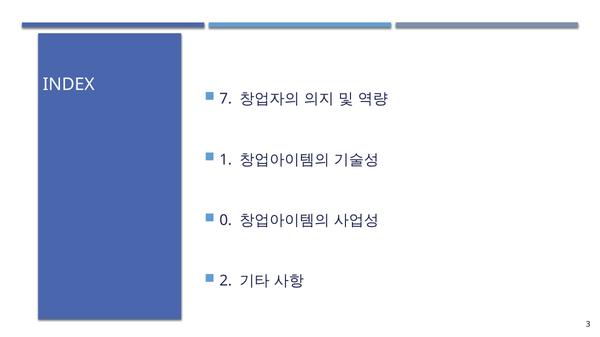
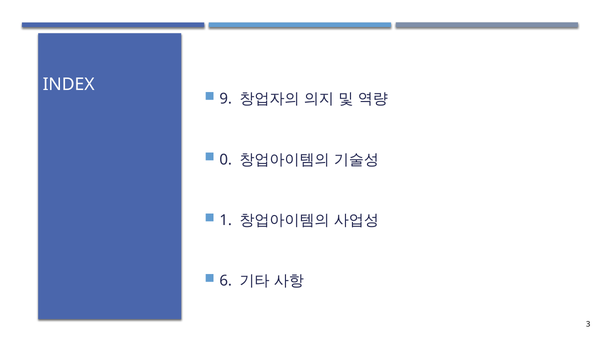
7: 7 -> 9
1: 1 -> 0
0: 0 -> 1
2: 2 -> 6
